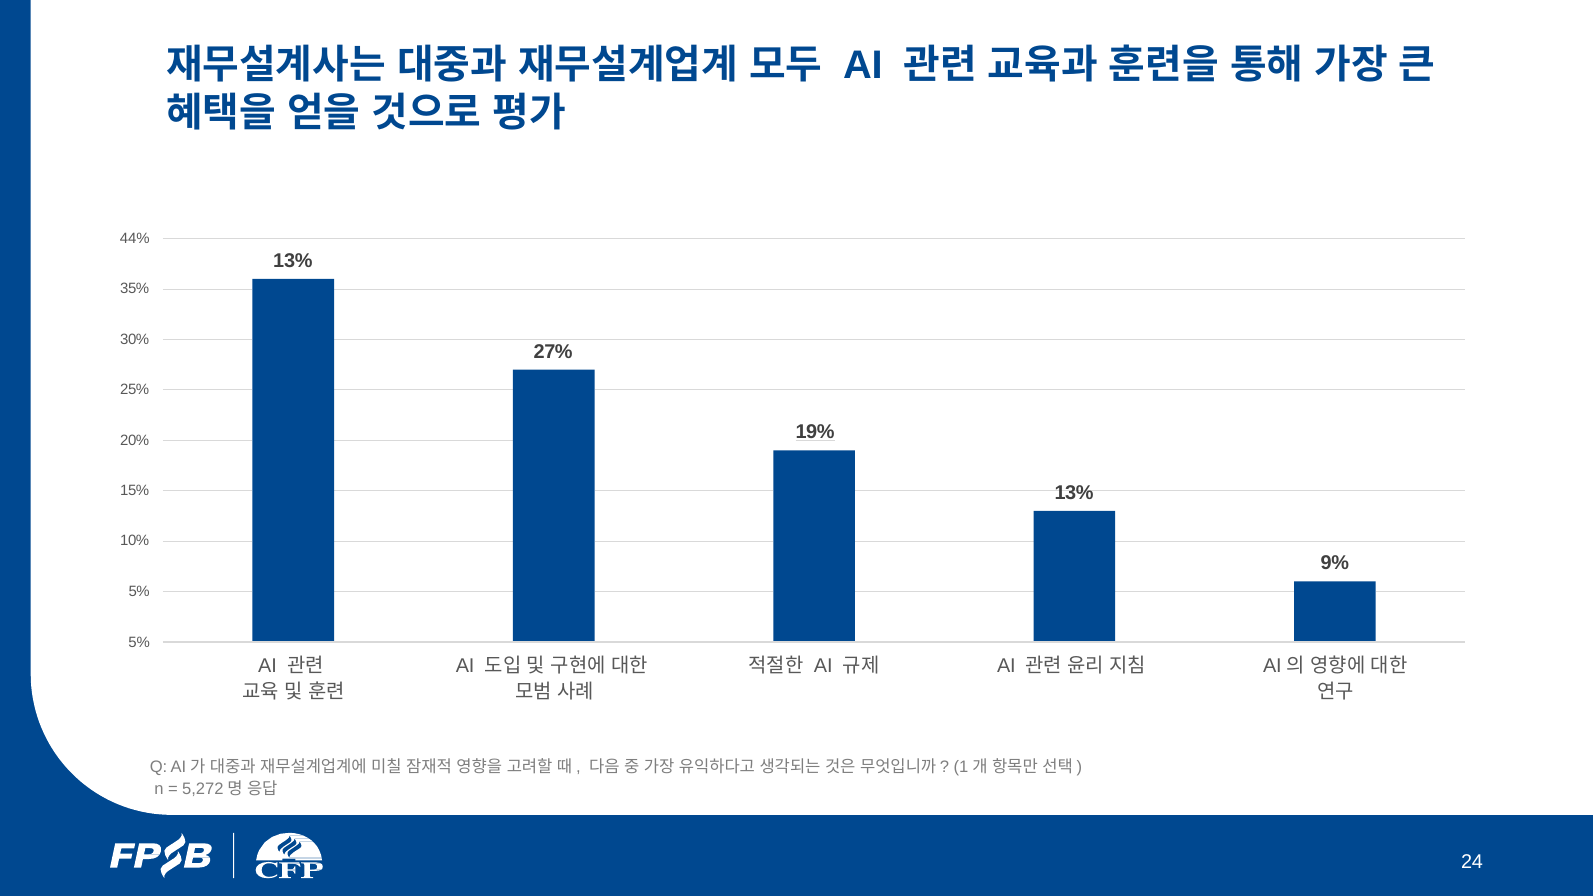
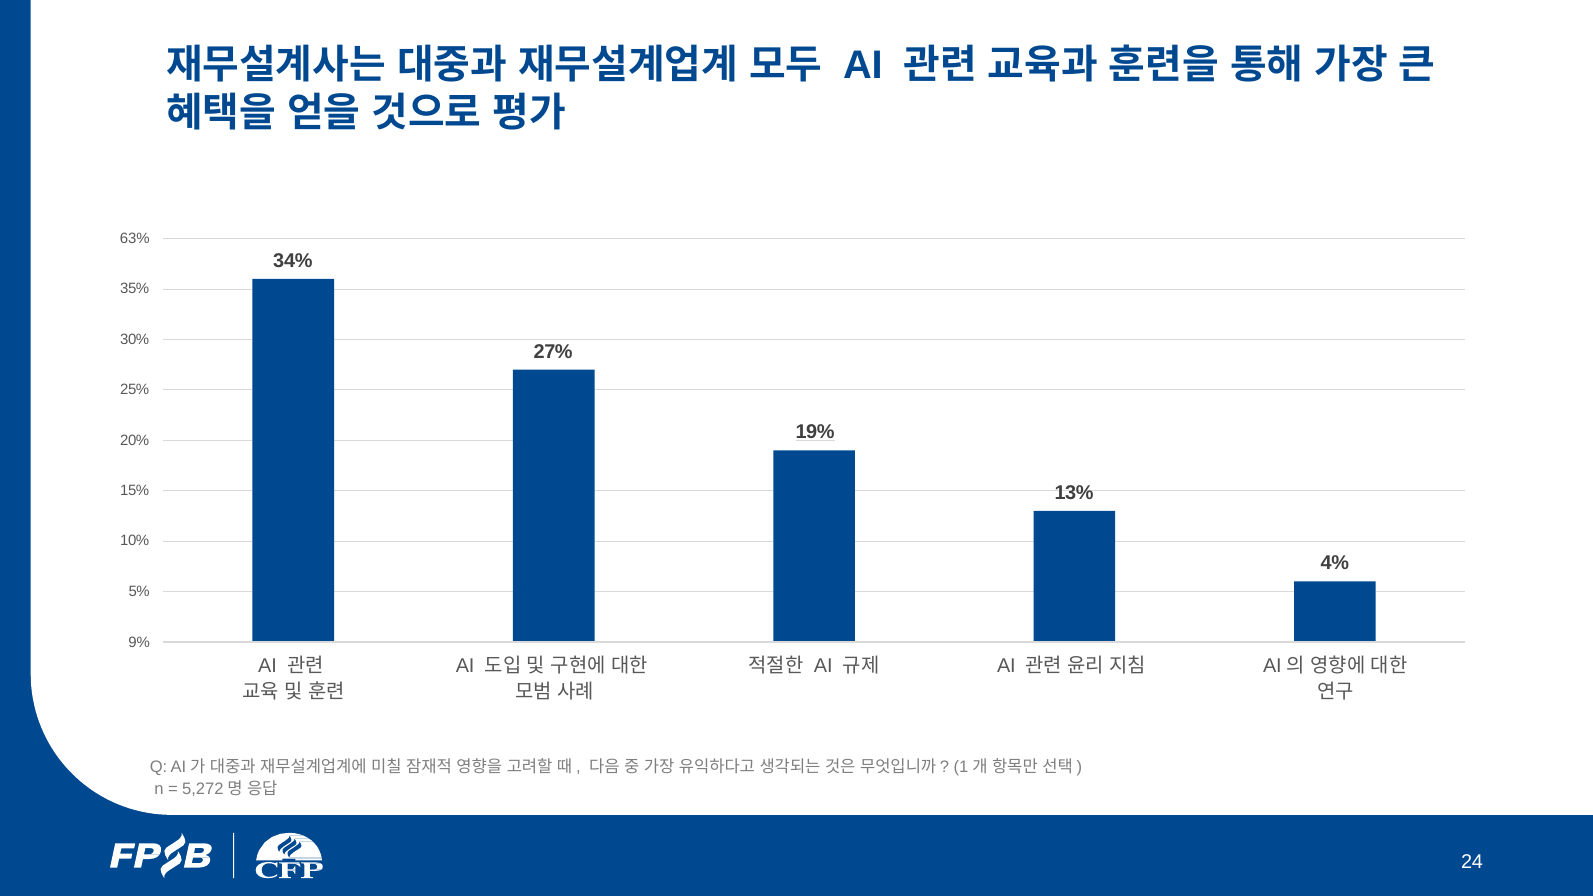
44%: 44% -> 63%
13% at (293, 261): 13% -> 34%
9%: 9% -> 4%
5% at (139, 643): 5% -> 9%
